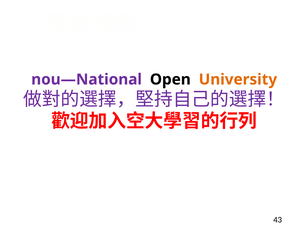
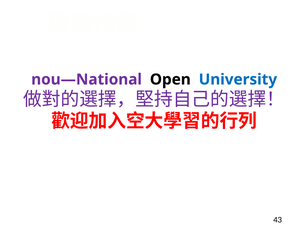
University colour: orange -> blue
